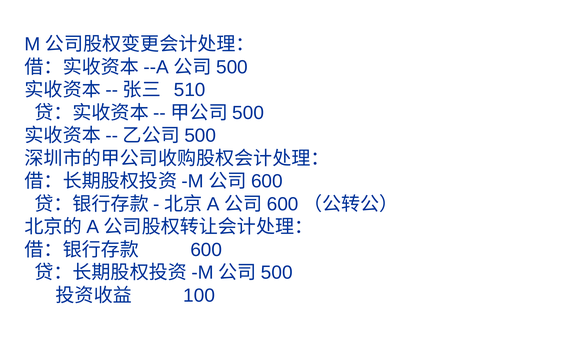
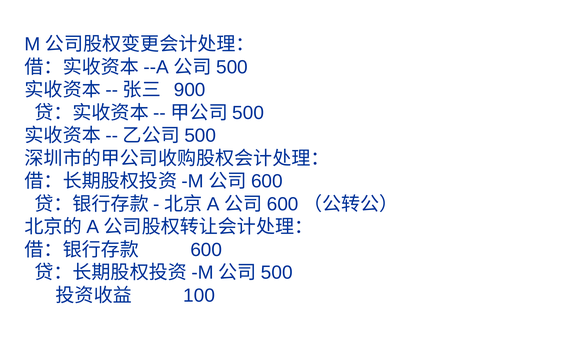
510: 510 -> 900
